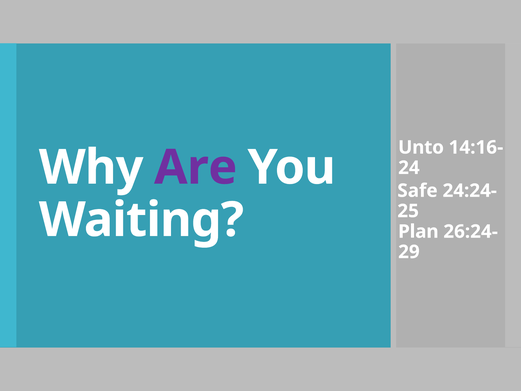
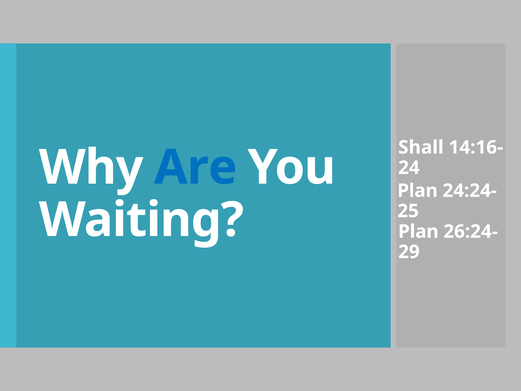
Unto: Unto -> Shall
Are colour: purple -> blue
Safe at (417, 191): Safe -> Plan
